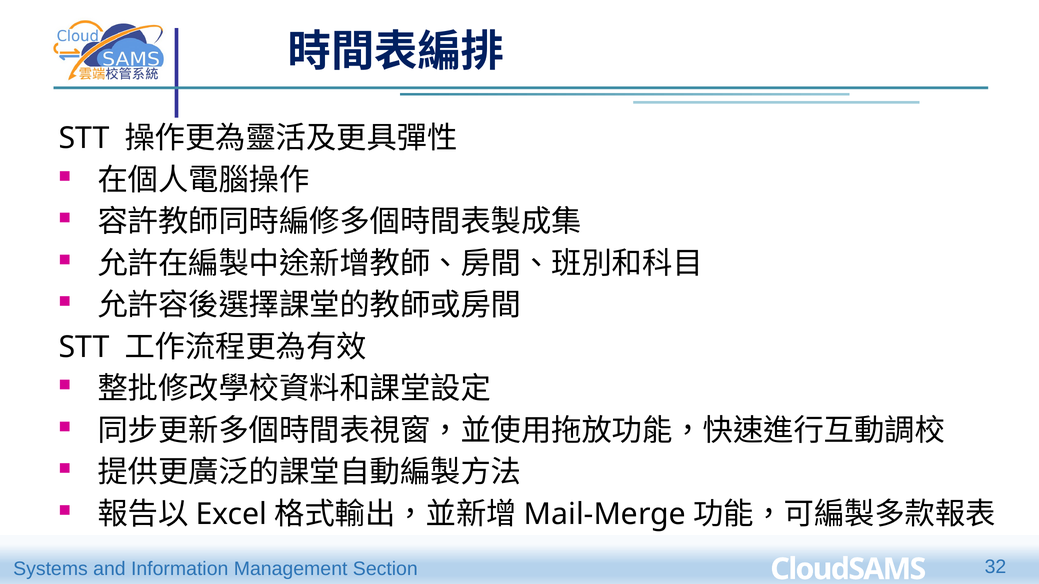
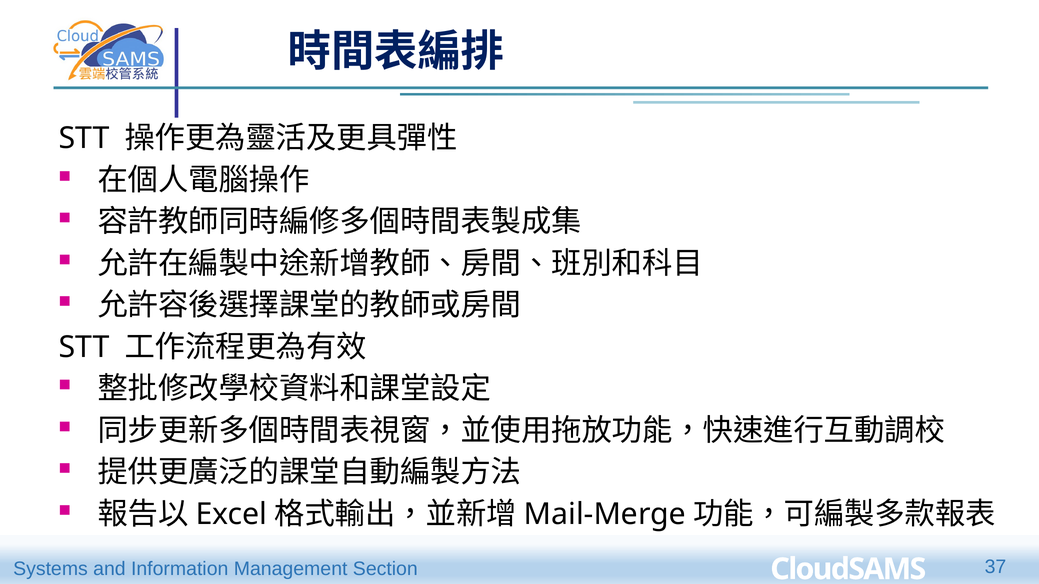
32: 32 -> 37
